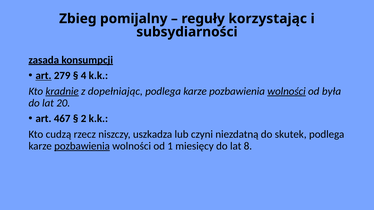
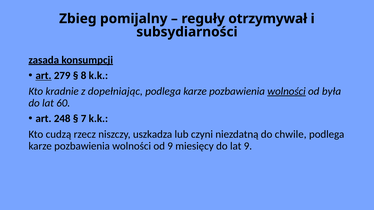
korzystając: korzystając -> otrzymywał
4: 4 -> 8
kradnie underline: present -> none
20: 20 -> 60
467: 467 -> 248
2: 2 -> 7
skutek: skutek -> chwile
pozbawienia at (82, 146) underline: present -> none
od 1: 1 -> 9
lat 8: 8 -> 9
